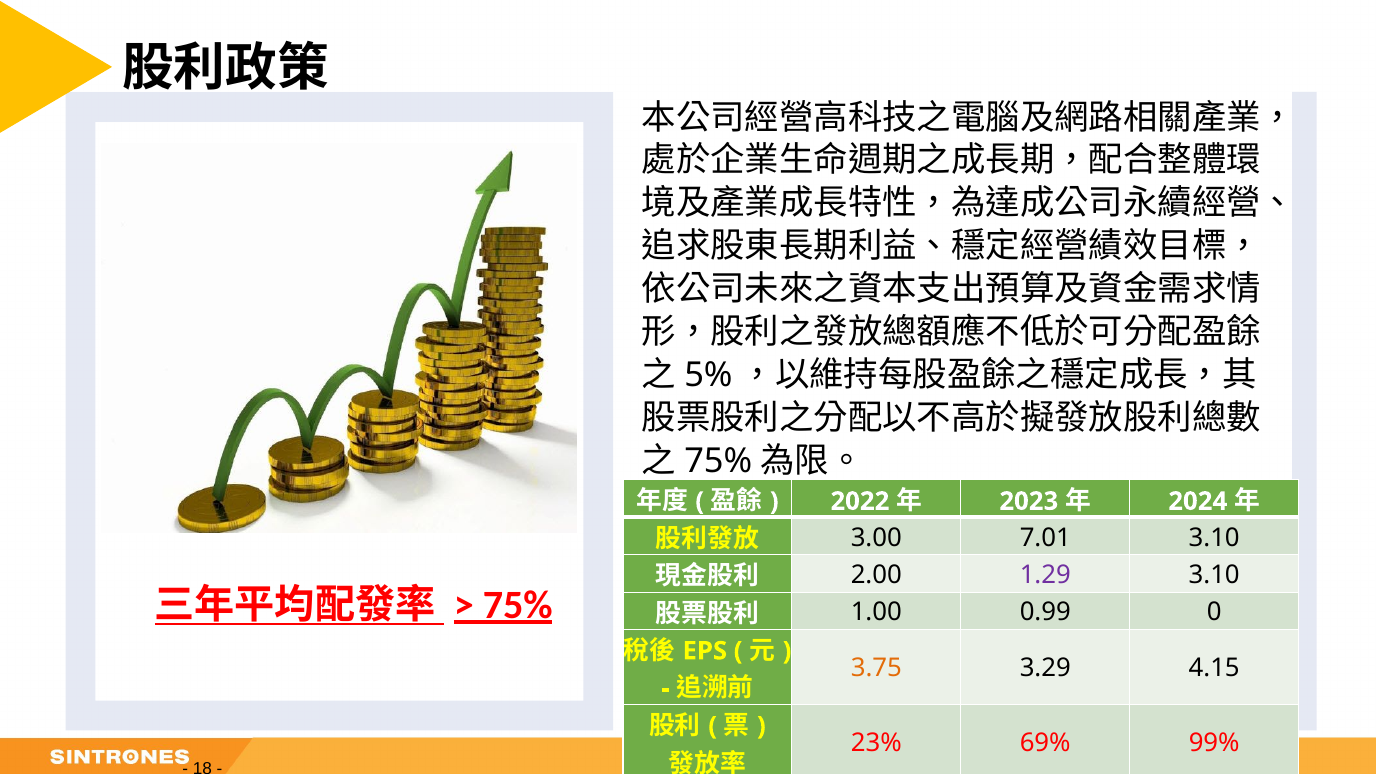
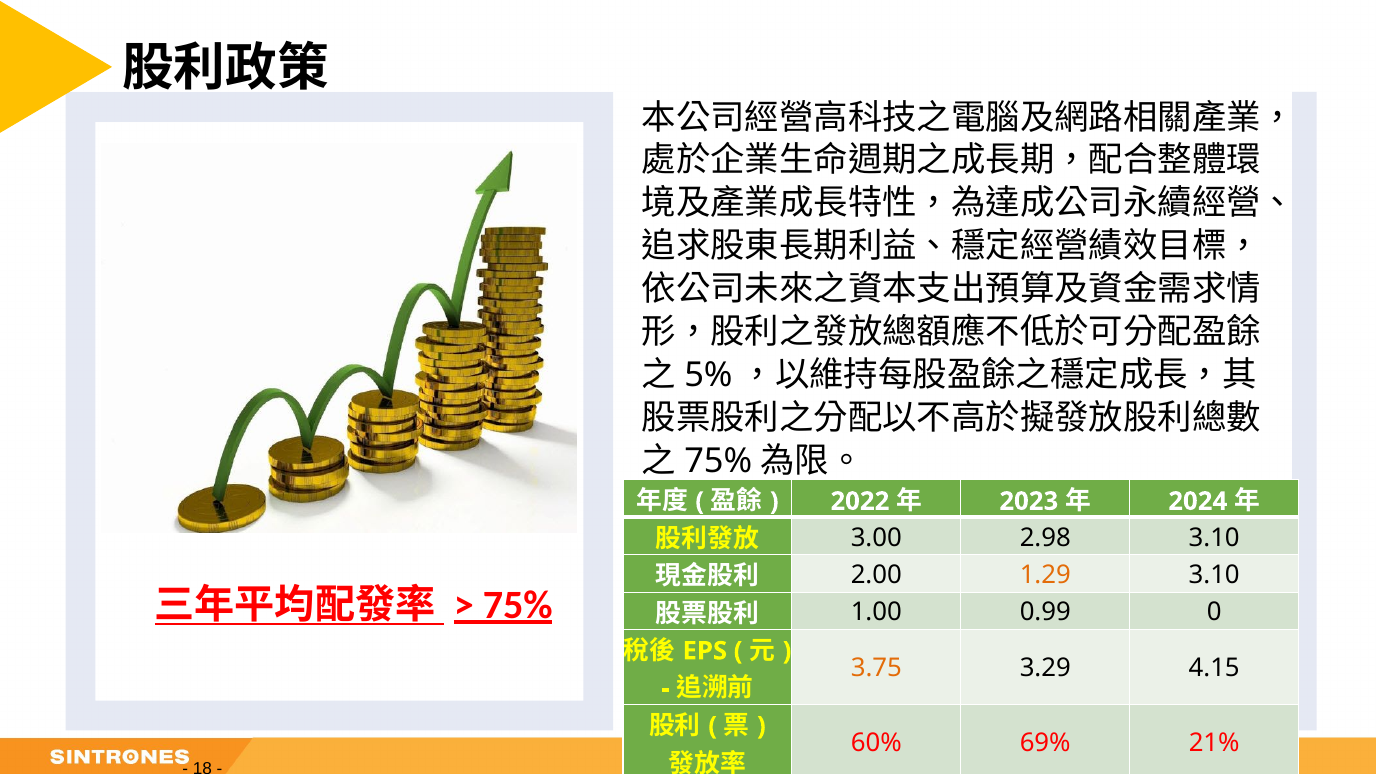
7.01: 7.01 -> 2.98
1.29 colour: purple -> orange
23%: 23% -> 60%
99%: 99% -> 21%
